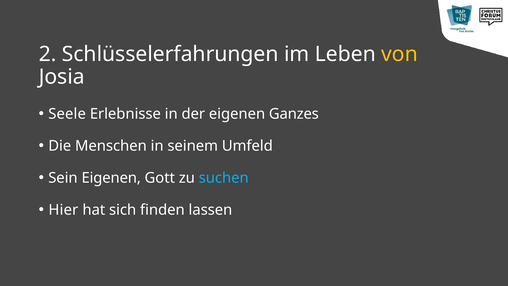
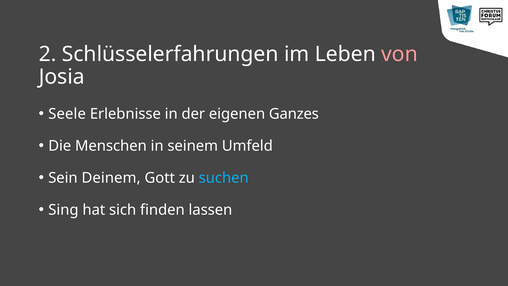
von colour: yellow -> pink
Sein Eigenen: Eigenen -> Deinem
Hier: Hier -> Sing
